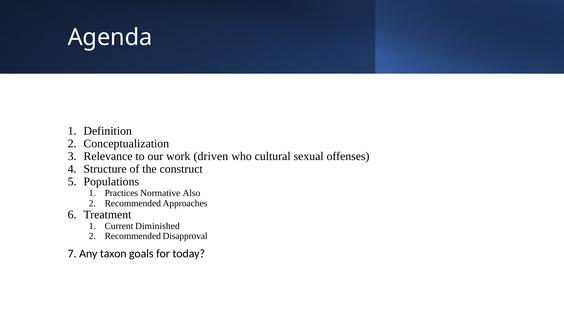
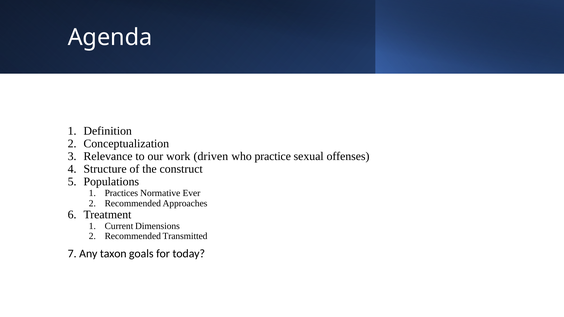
cultural: cultural -> practice
Also: Also -> Ever
Diminished: Diminished -> Dimensions
Disapproval: Disapproval -> Transmitted
